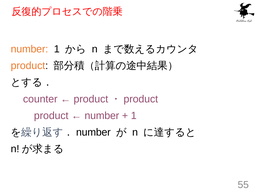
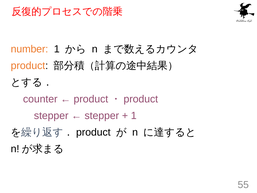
product at (51, 115): product -> stepper
number at (102, 115): number -> stepper
number at (93, 132): number -> product
